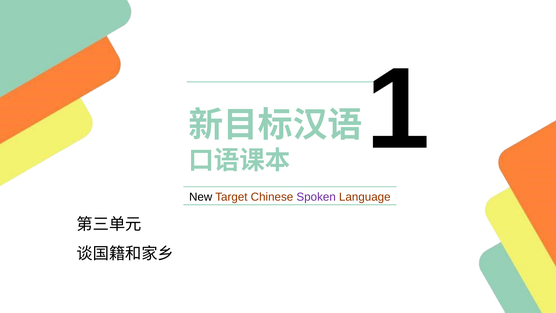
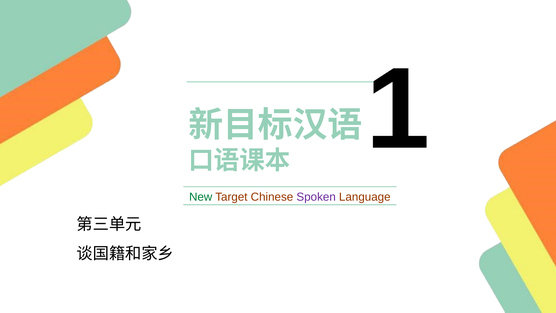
New colour: black -> green
